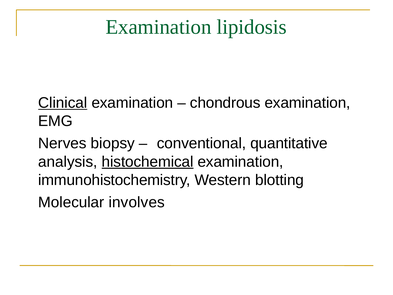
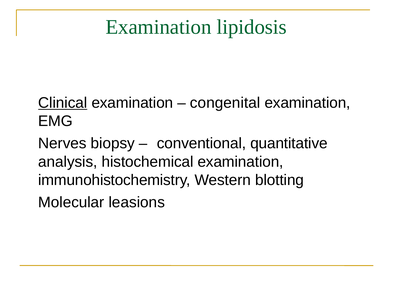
chondrous: chondrous -> congenital
histochemical underline: present -> none
involves: involves -> leasions
